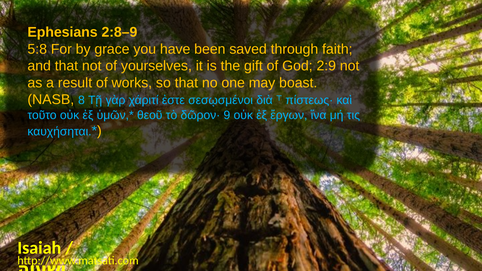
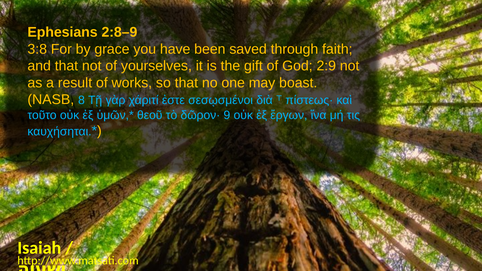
5:8: 5:8 -> 3:8
